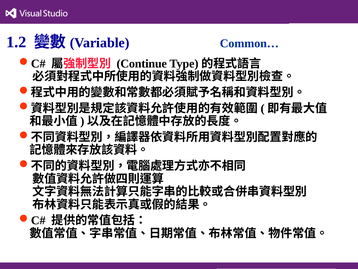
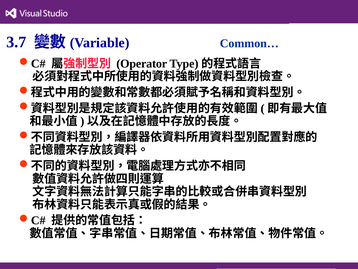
1.2: 1.2 -> 3.7
Continue: Continue -> Operator
